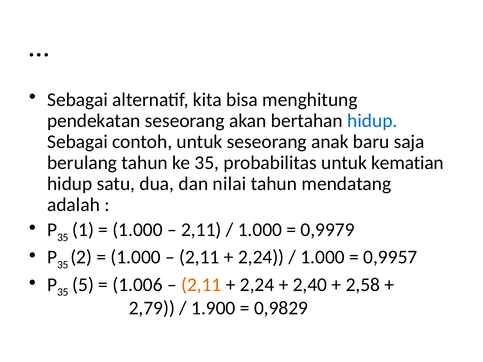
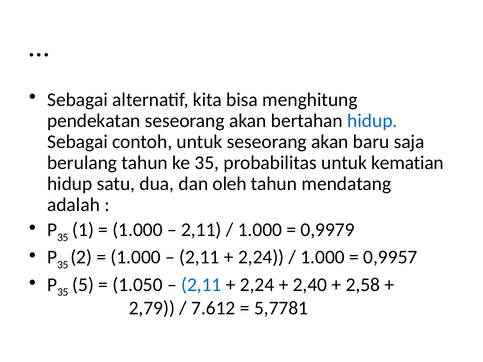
untuk seseorang anak: anak -> akan
nilai: nilai -> oleh
1.006: 1.006 -> 1.050
2,11 at (201, 285) colour: orange -> blue
1.900: 1.900 -> 7.612
0,9829: 0,9829 -> 5,7781
